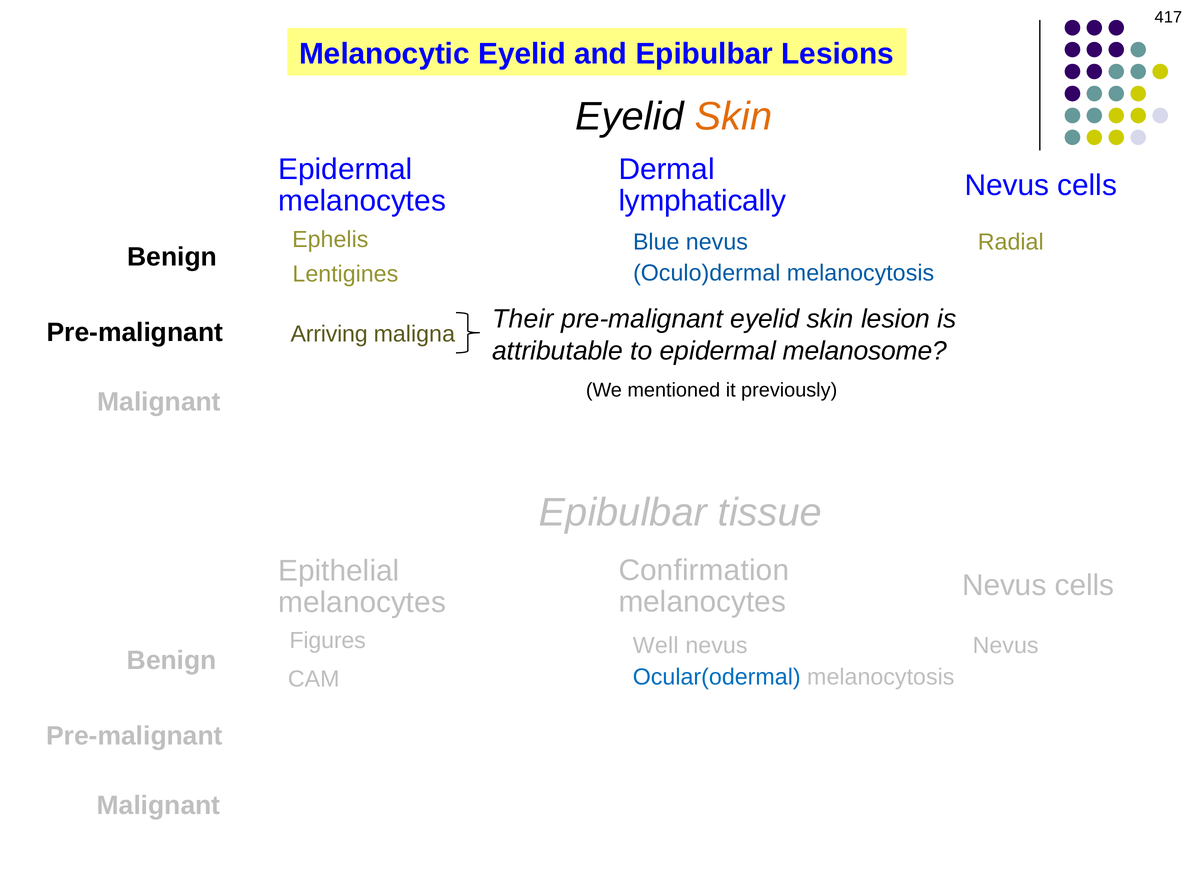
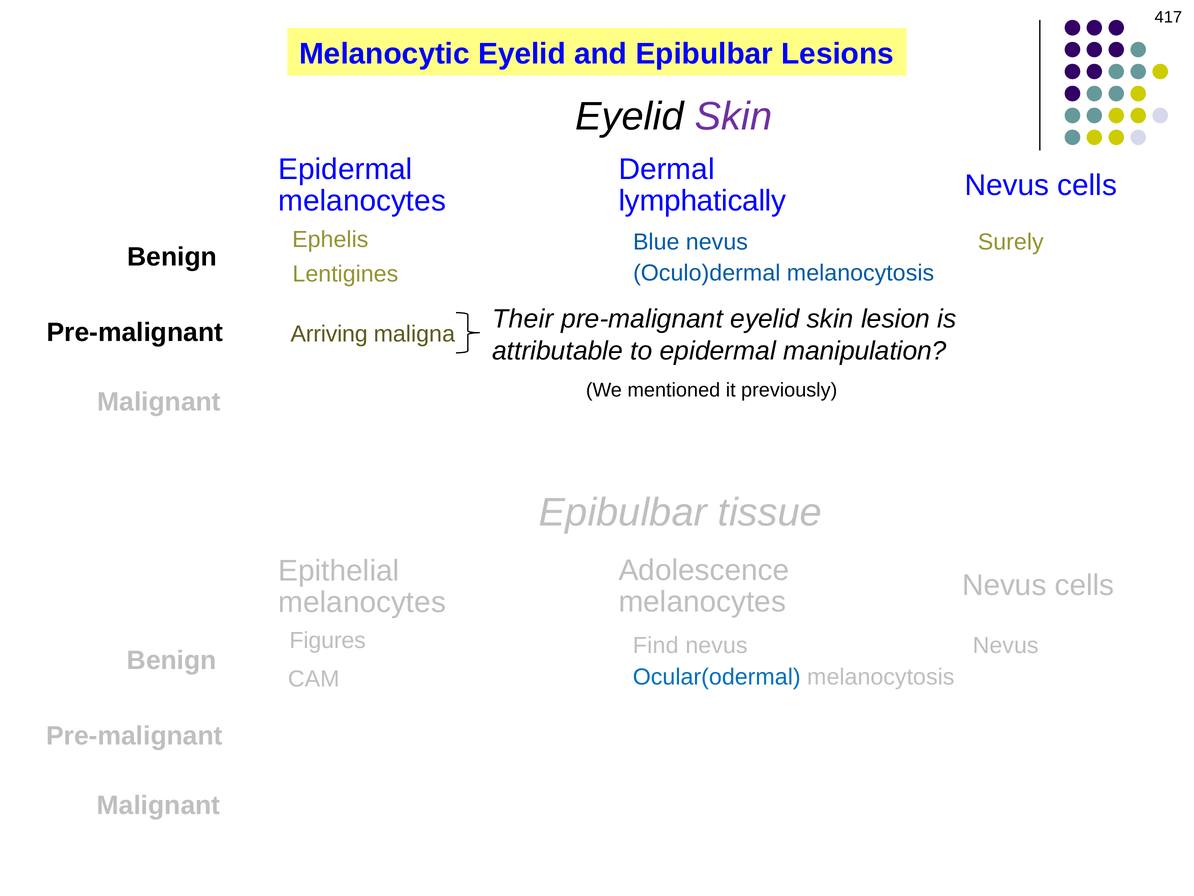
Skin at (733, 116) colour: orange -> purple
Radial: Radial -> Surely
melanosome: melanosome -> manipulation
Confirmation: Confirmation -> Adolescence
Well: Well -> Find
